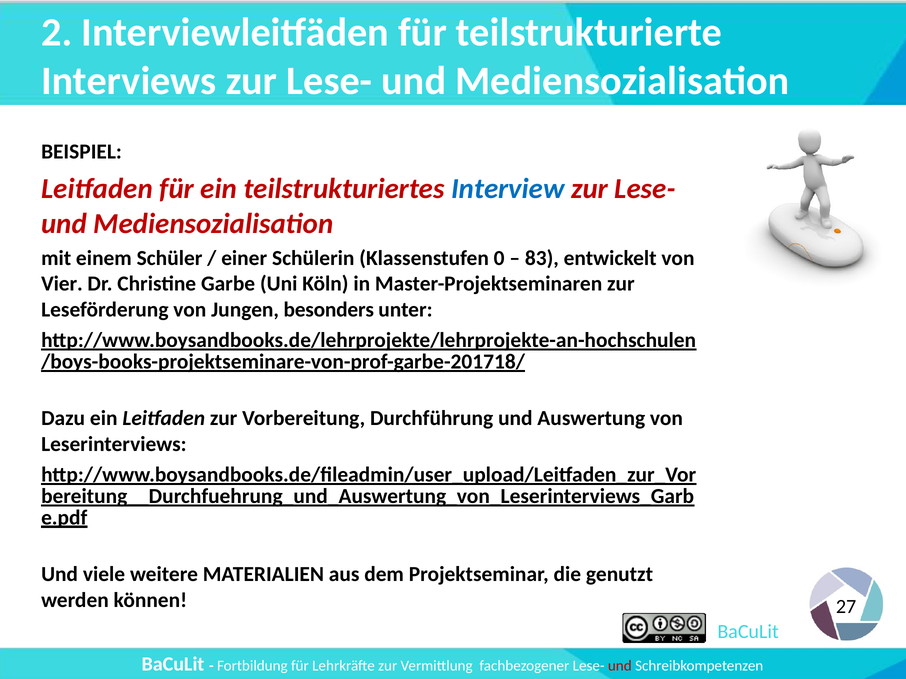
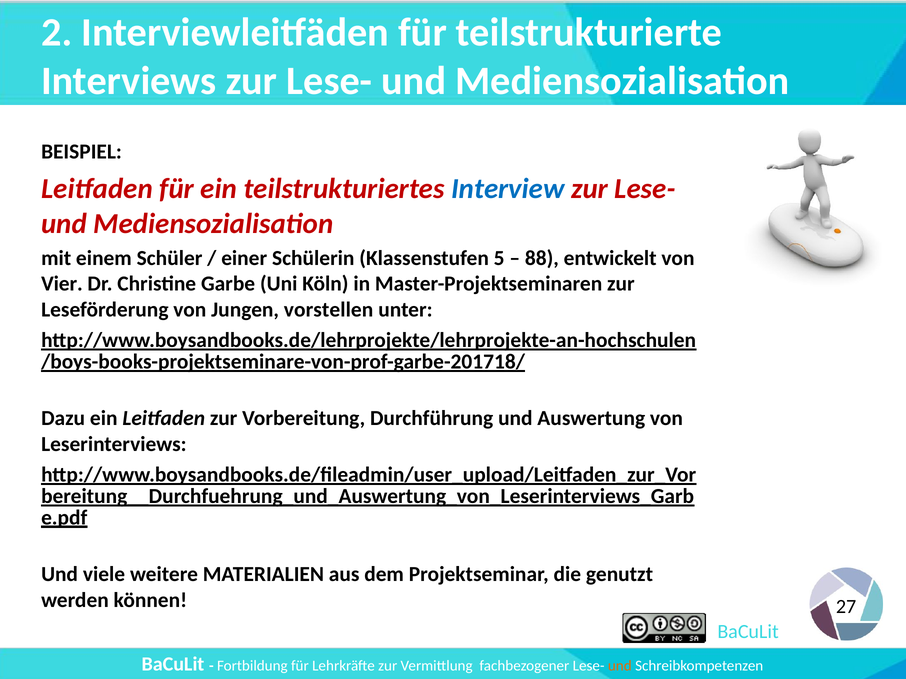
0: 0 -> 5
83: 83 -> 88
besonders: besonders -> vorstellen
und at (620, 666) colour: red -> orange
